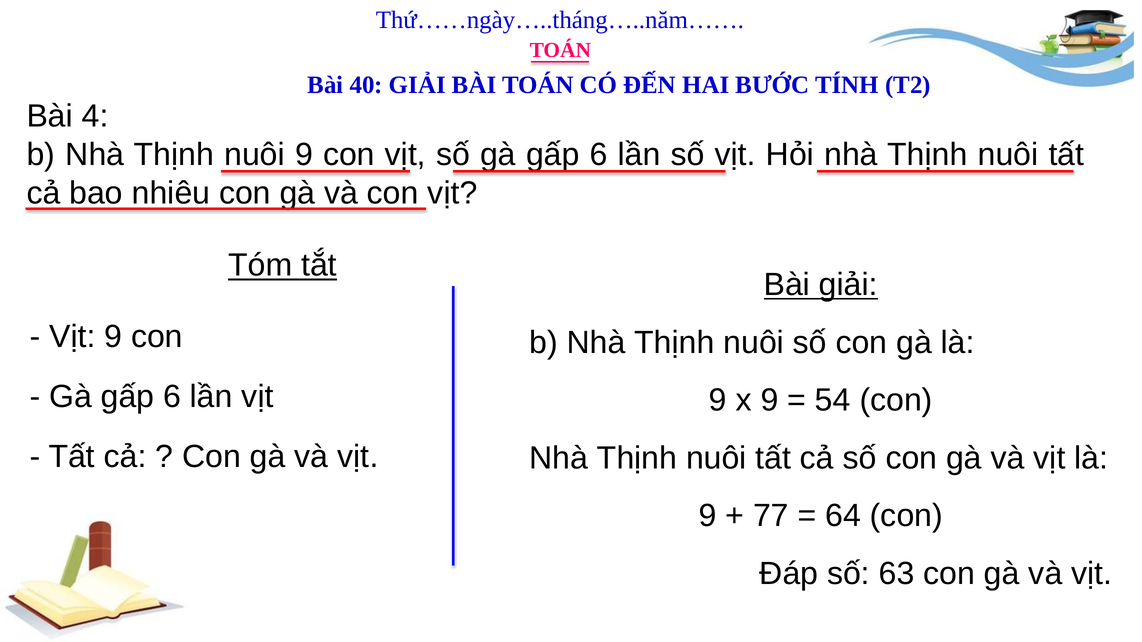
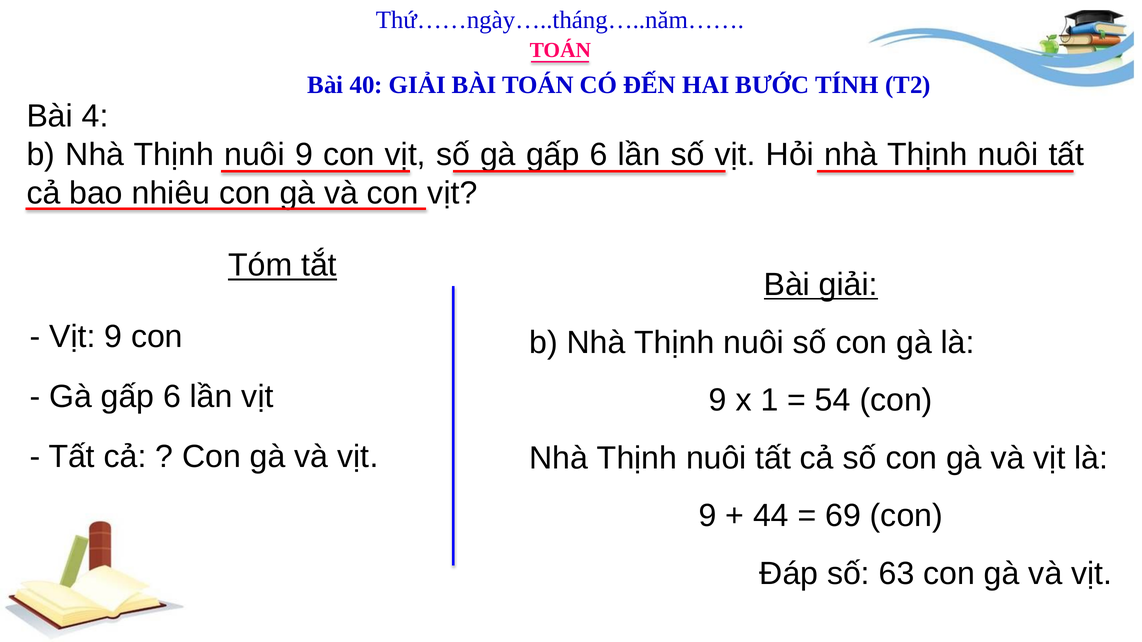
x 9: 9 -> 1
77: 77 -> 44
64: 64 -> 69
